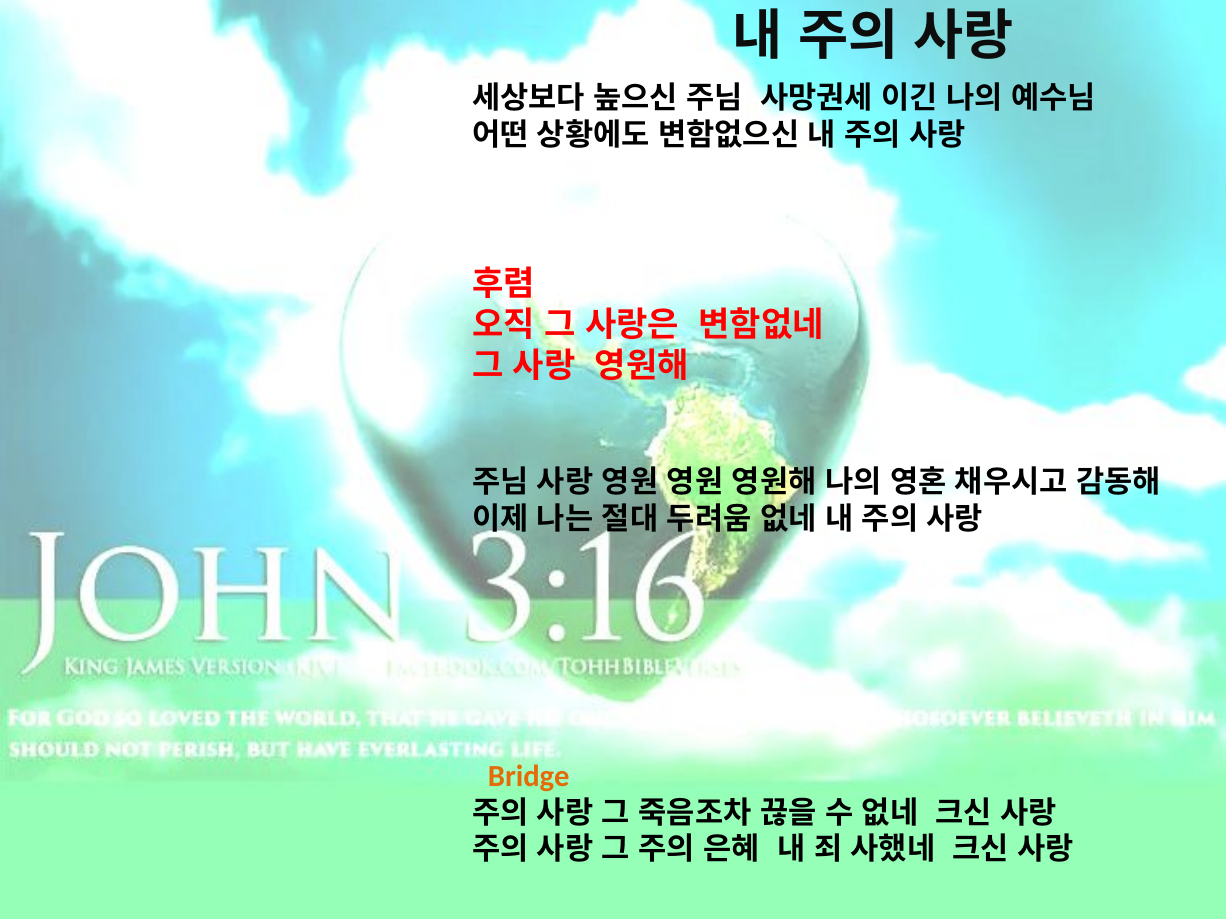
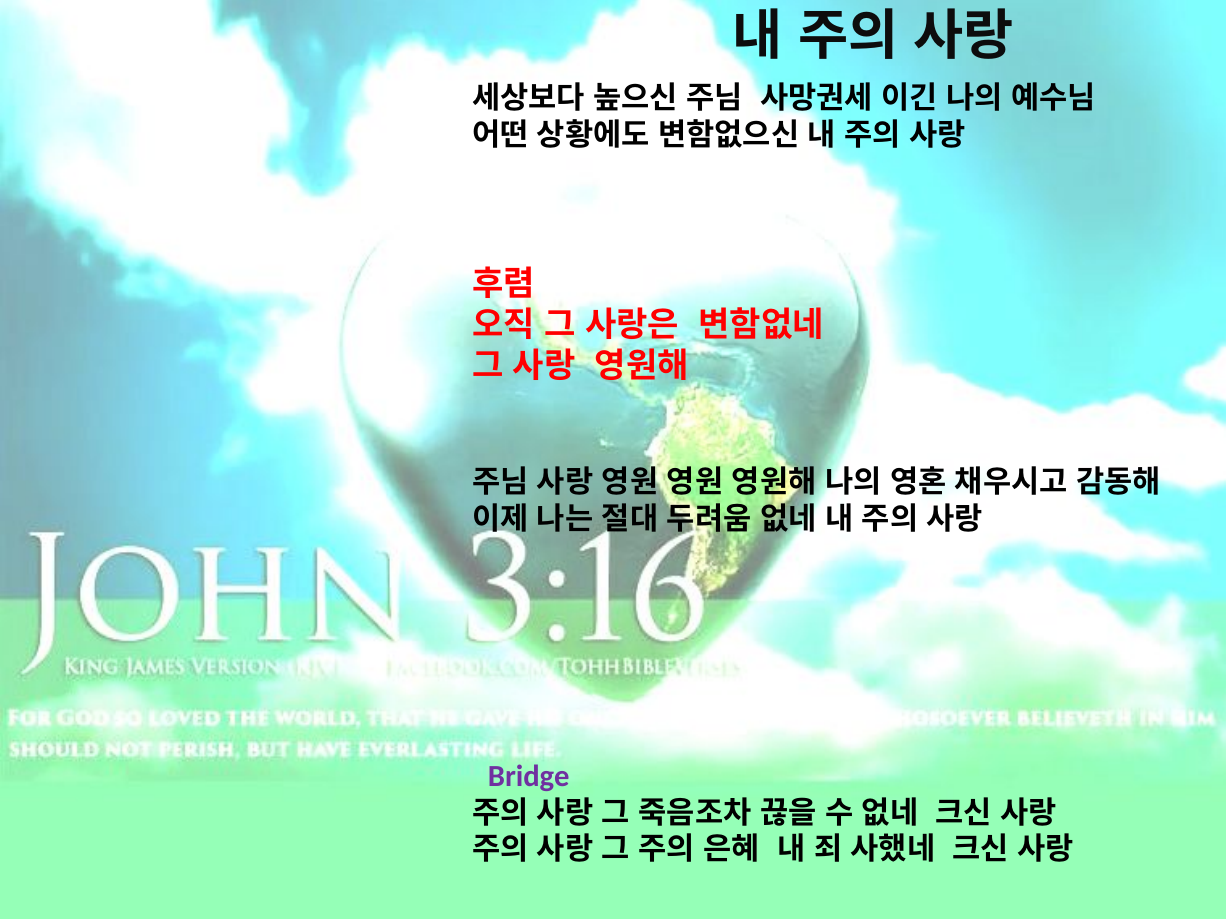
Bridge colour: orange -> purple
